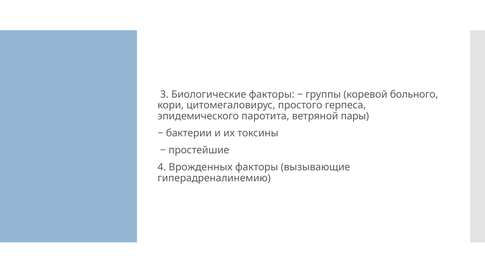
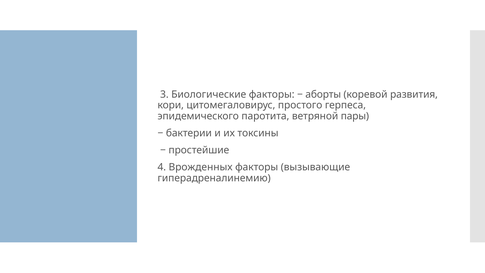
группы: группы -> аборты
больного: больного -> развития
